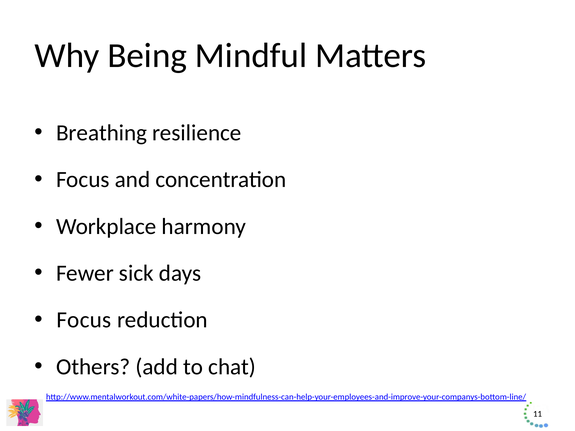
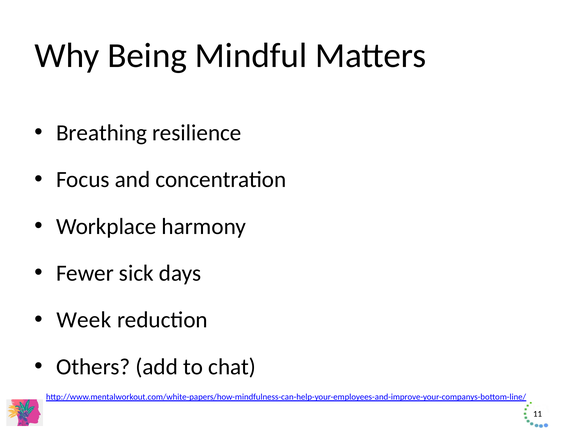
Focus at (84, 320): Focus -> Week
